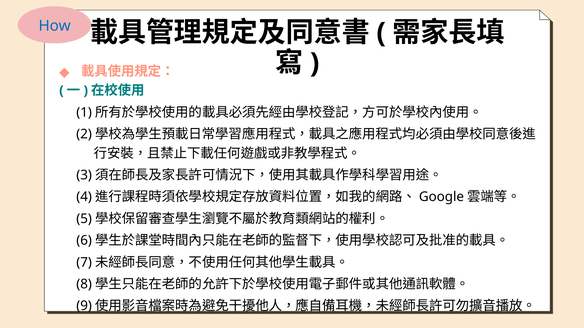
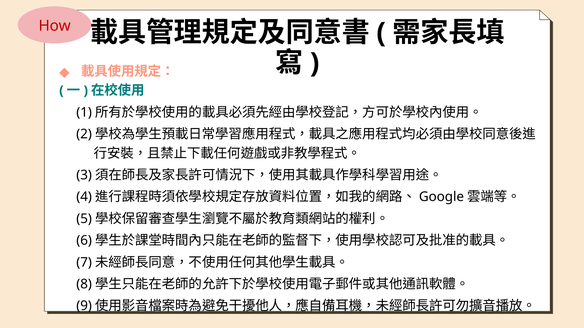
How colour: blue -> red
